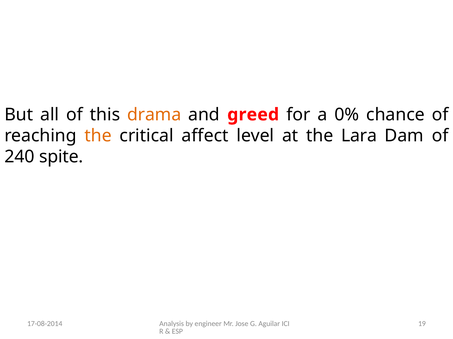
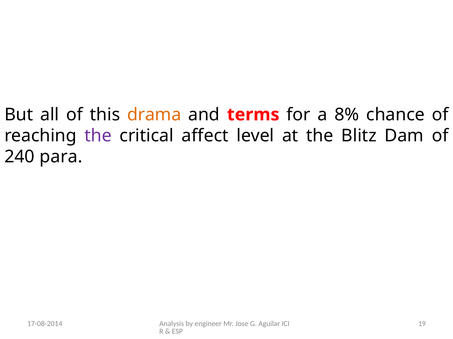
greed: greed -> terms
0%: 0% -> 8%
the at (98, 136) colour: orange -> purple
Lara: Lara -> Blitz
spite: spite -> para
